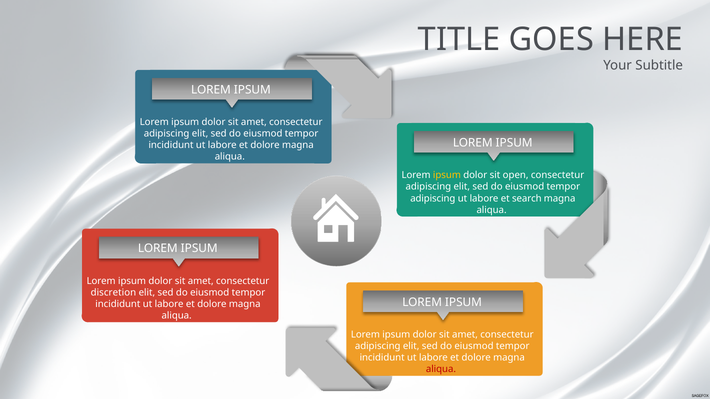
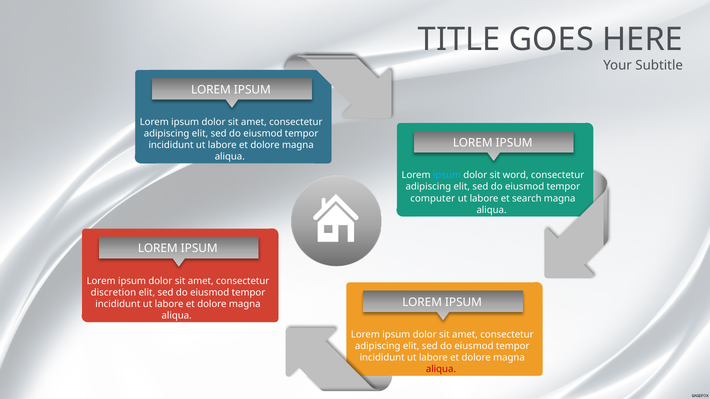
ipsum at (447, 175) colour: yellow -> light blue
open: open -> word
adipiscing at (433, 199): adipiscing -> computer
